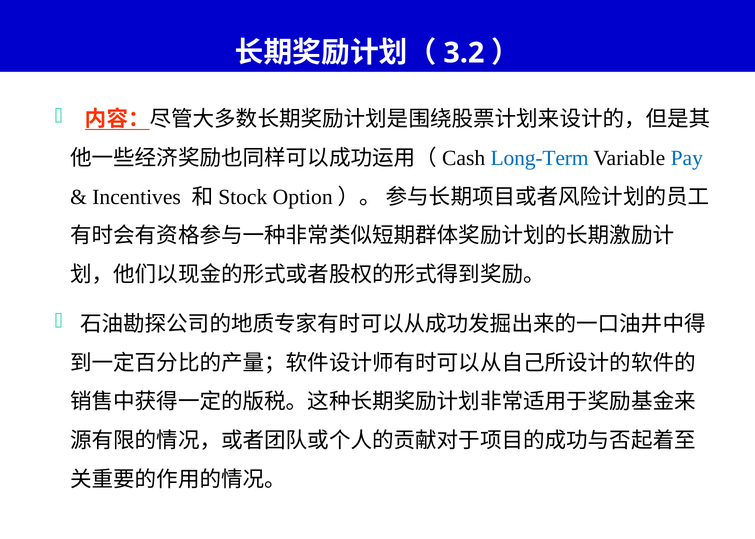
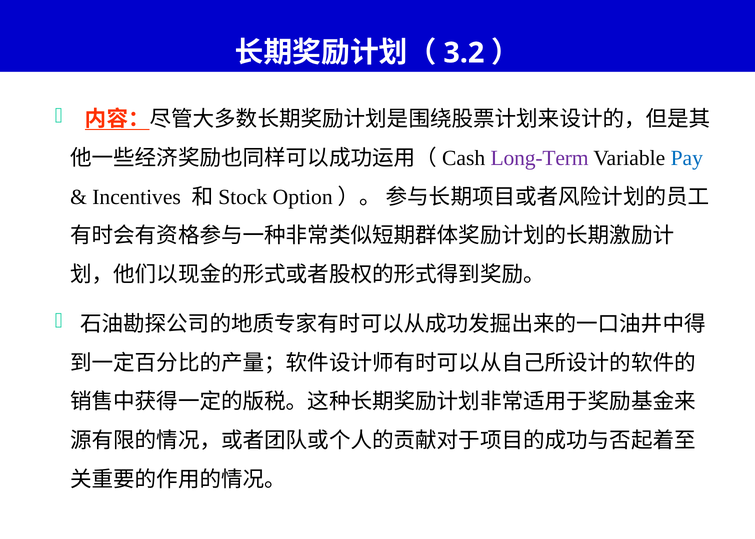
Long-Term colour: blue -> purple
